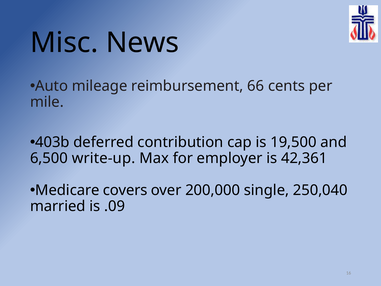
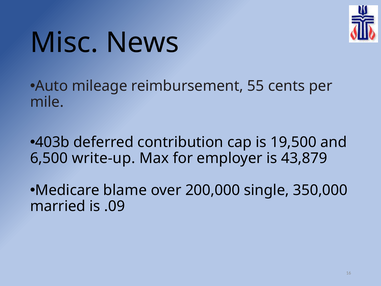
66: 66 -> 55
42,361: 42,361 -> 43,879
covers: covers -> blame
250,040: 250,040 -> 350,000
